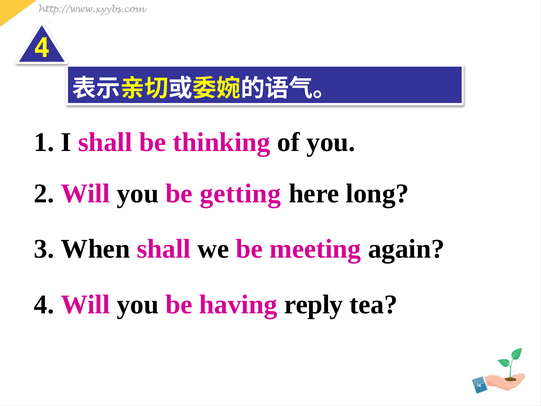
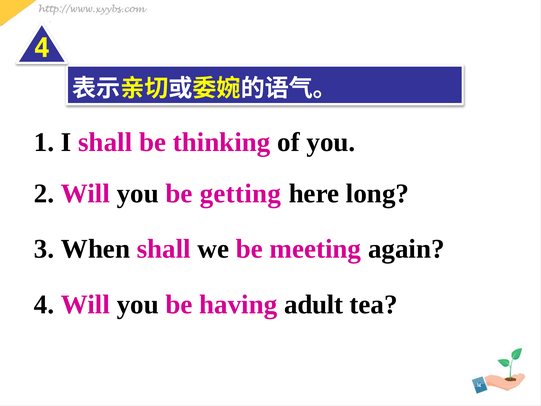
reply: reply -> adult
